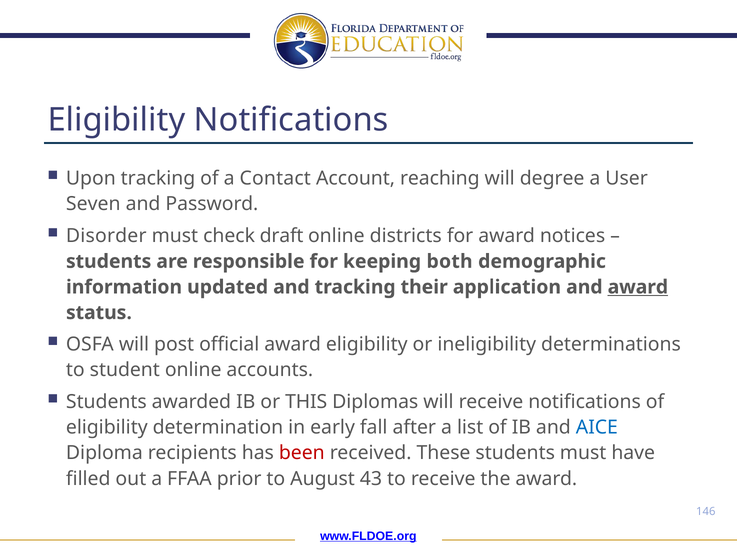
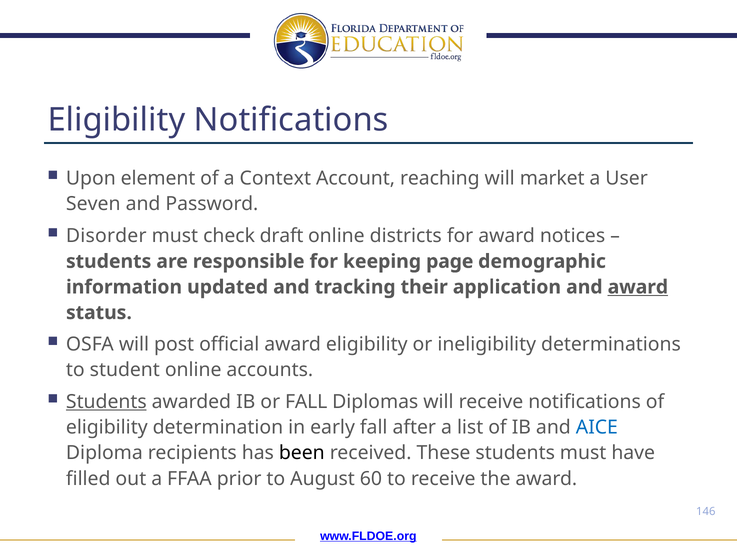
Upon tracking: tracking -> element
Contact: Contact -> Context
degree: degree -> market
both: both -> page
Students at (106, 402) underline: none -> present
or THIS: THIS -> FALL
been colour: red -> black
43: 43 -> 60
